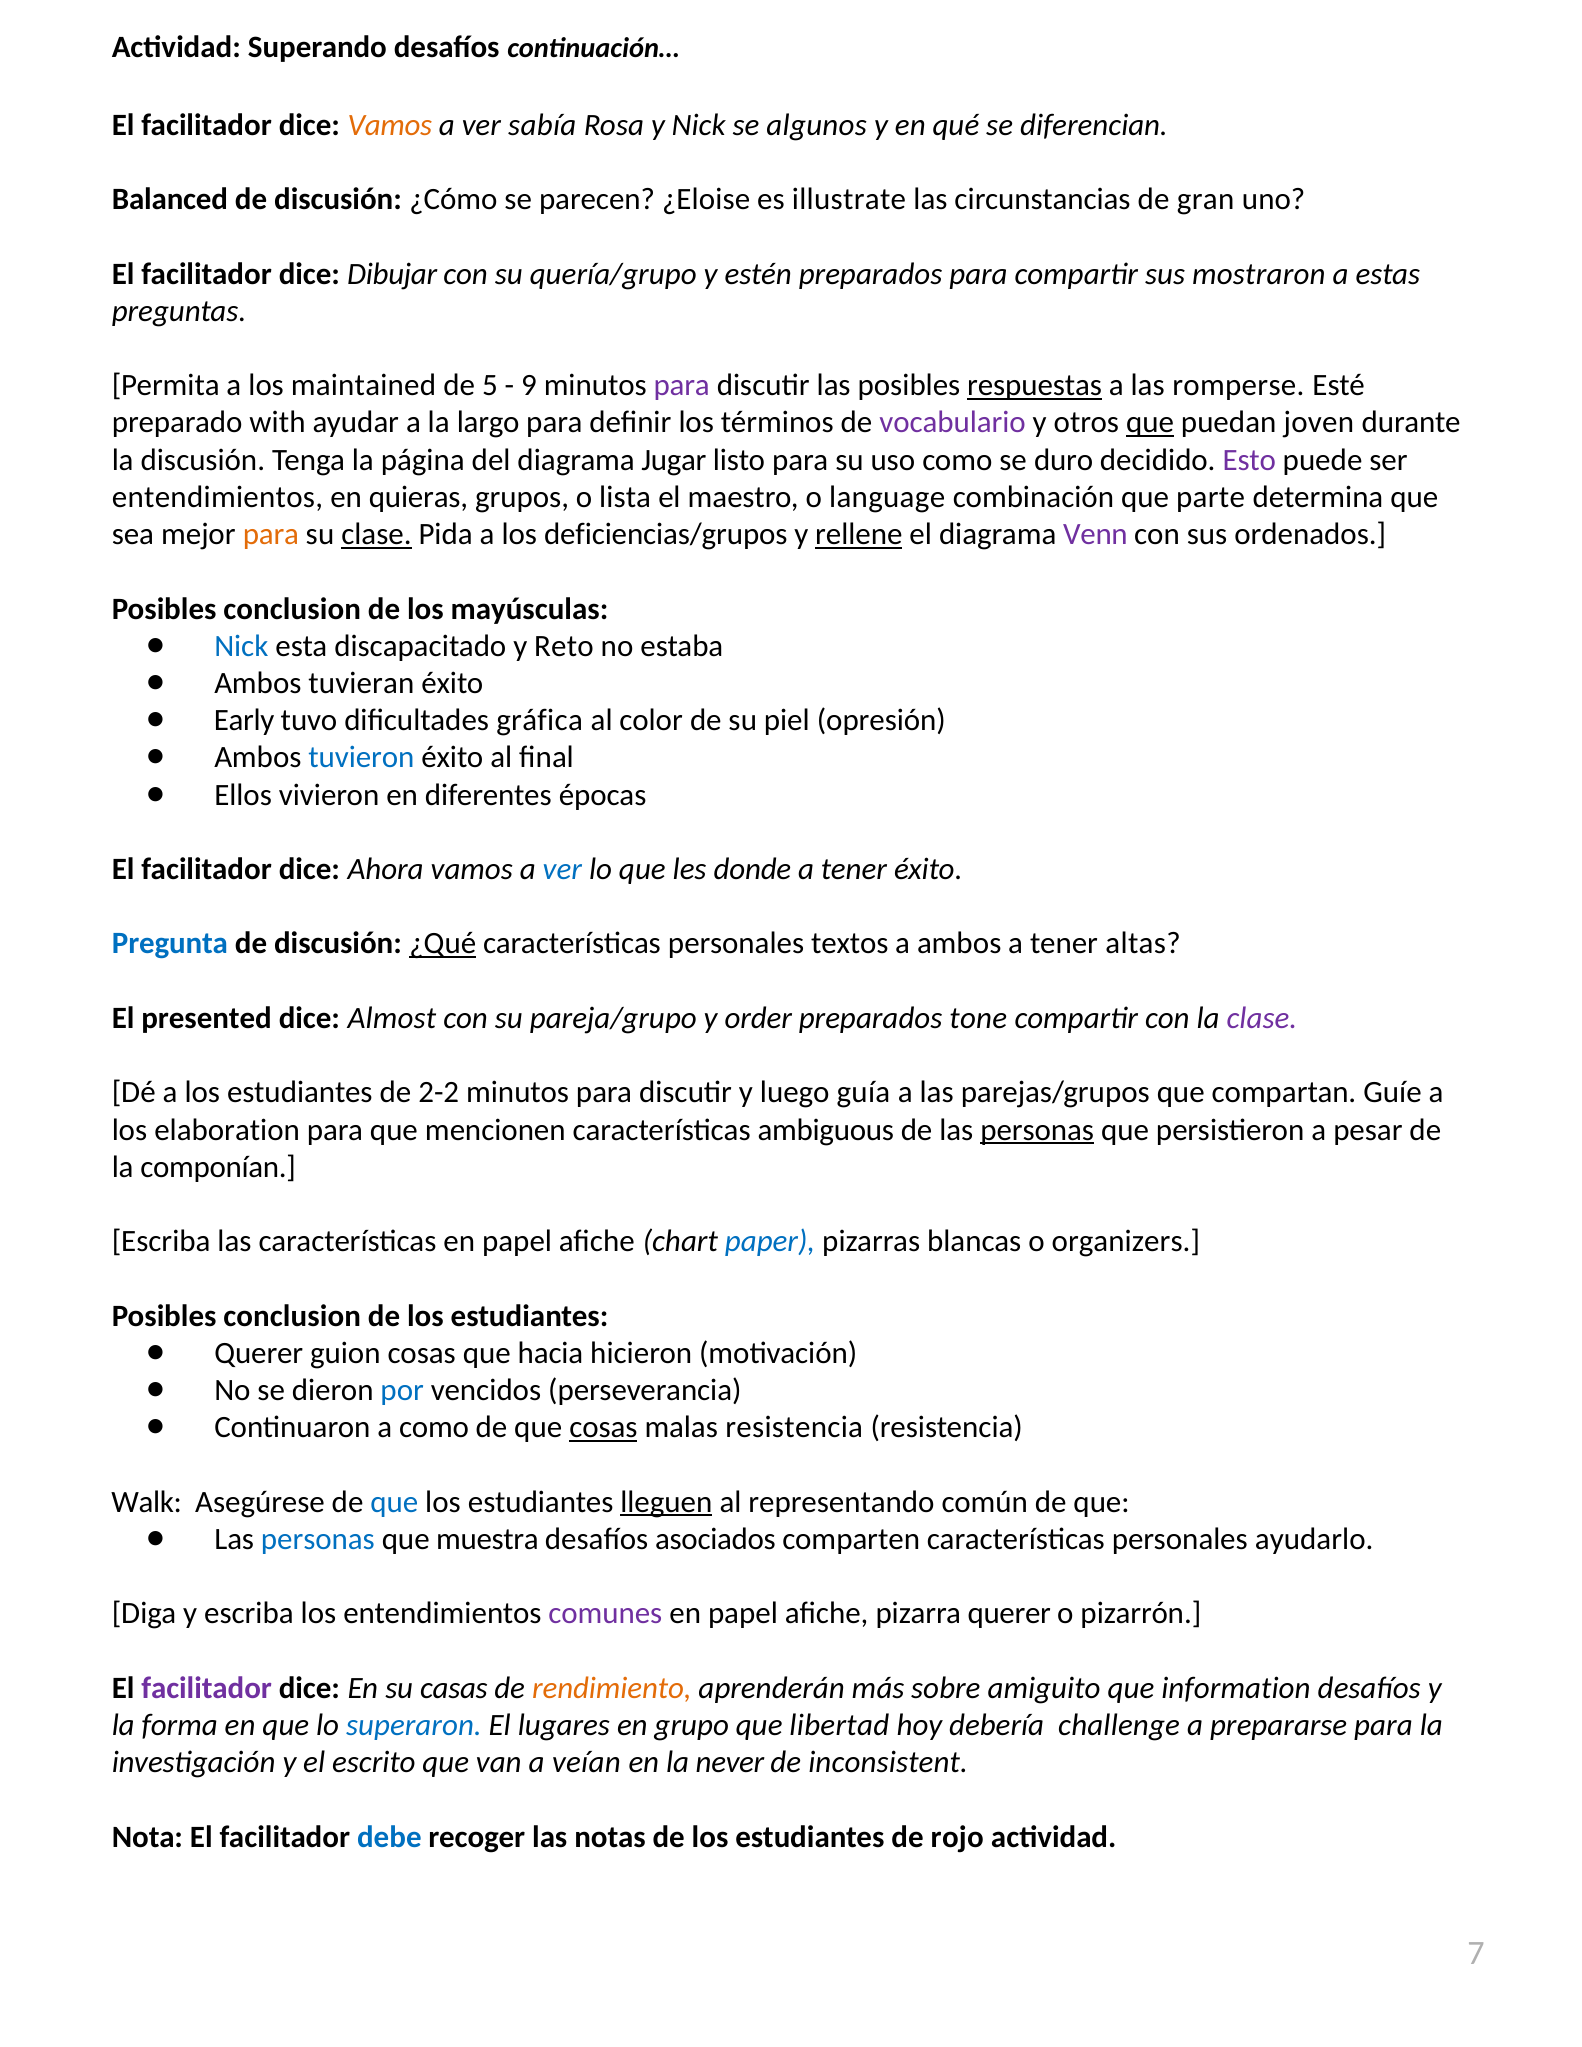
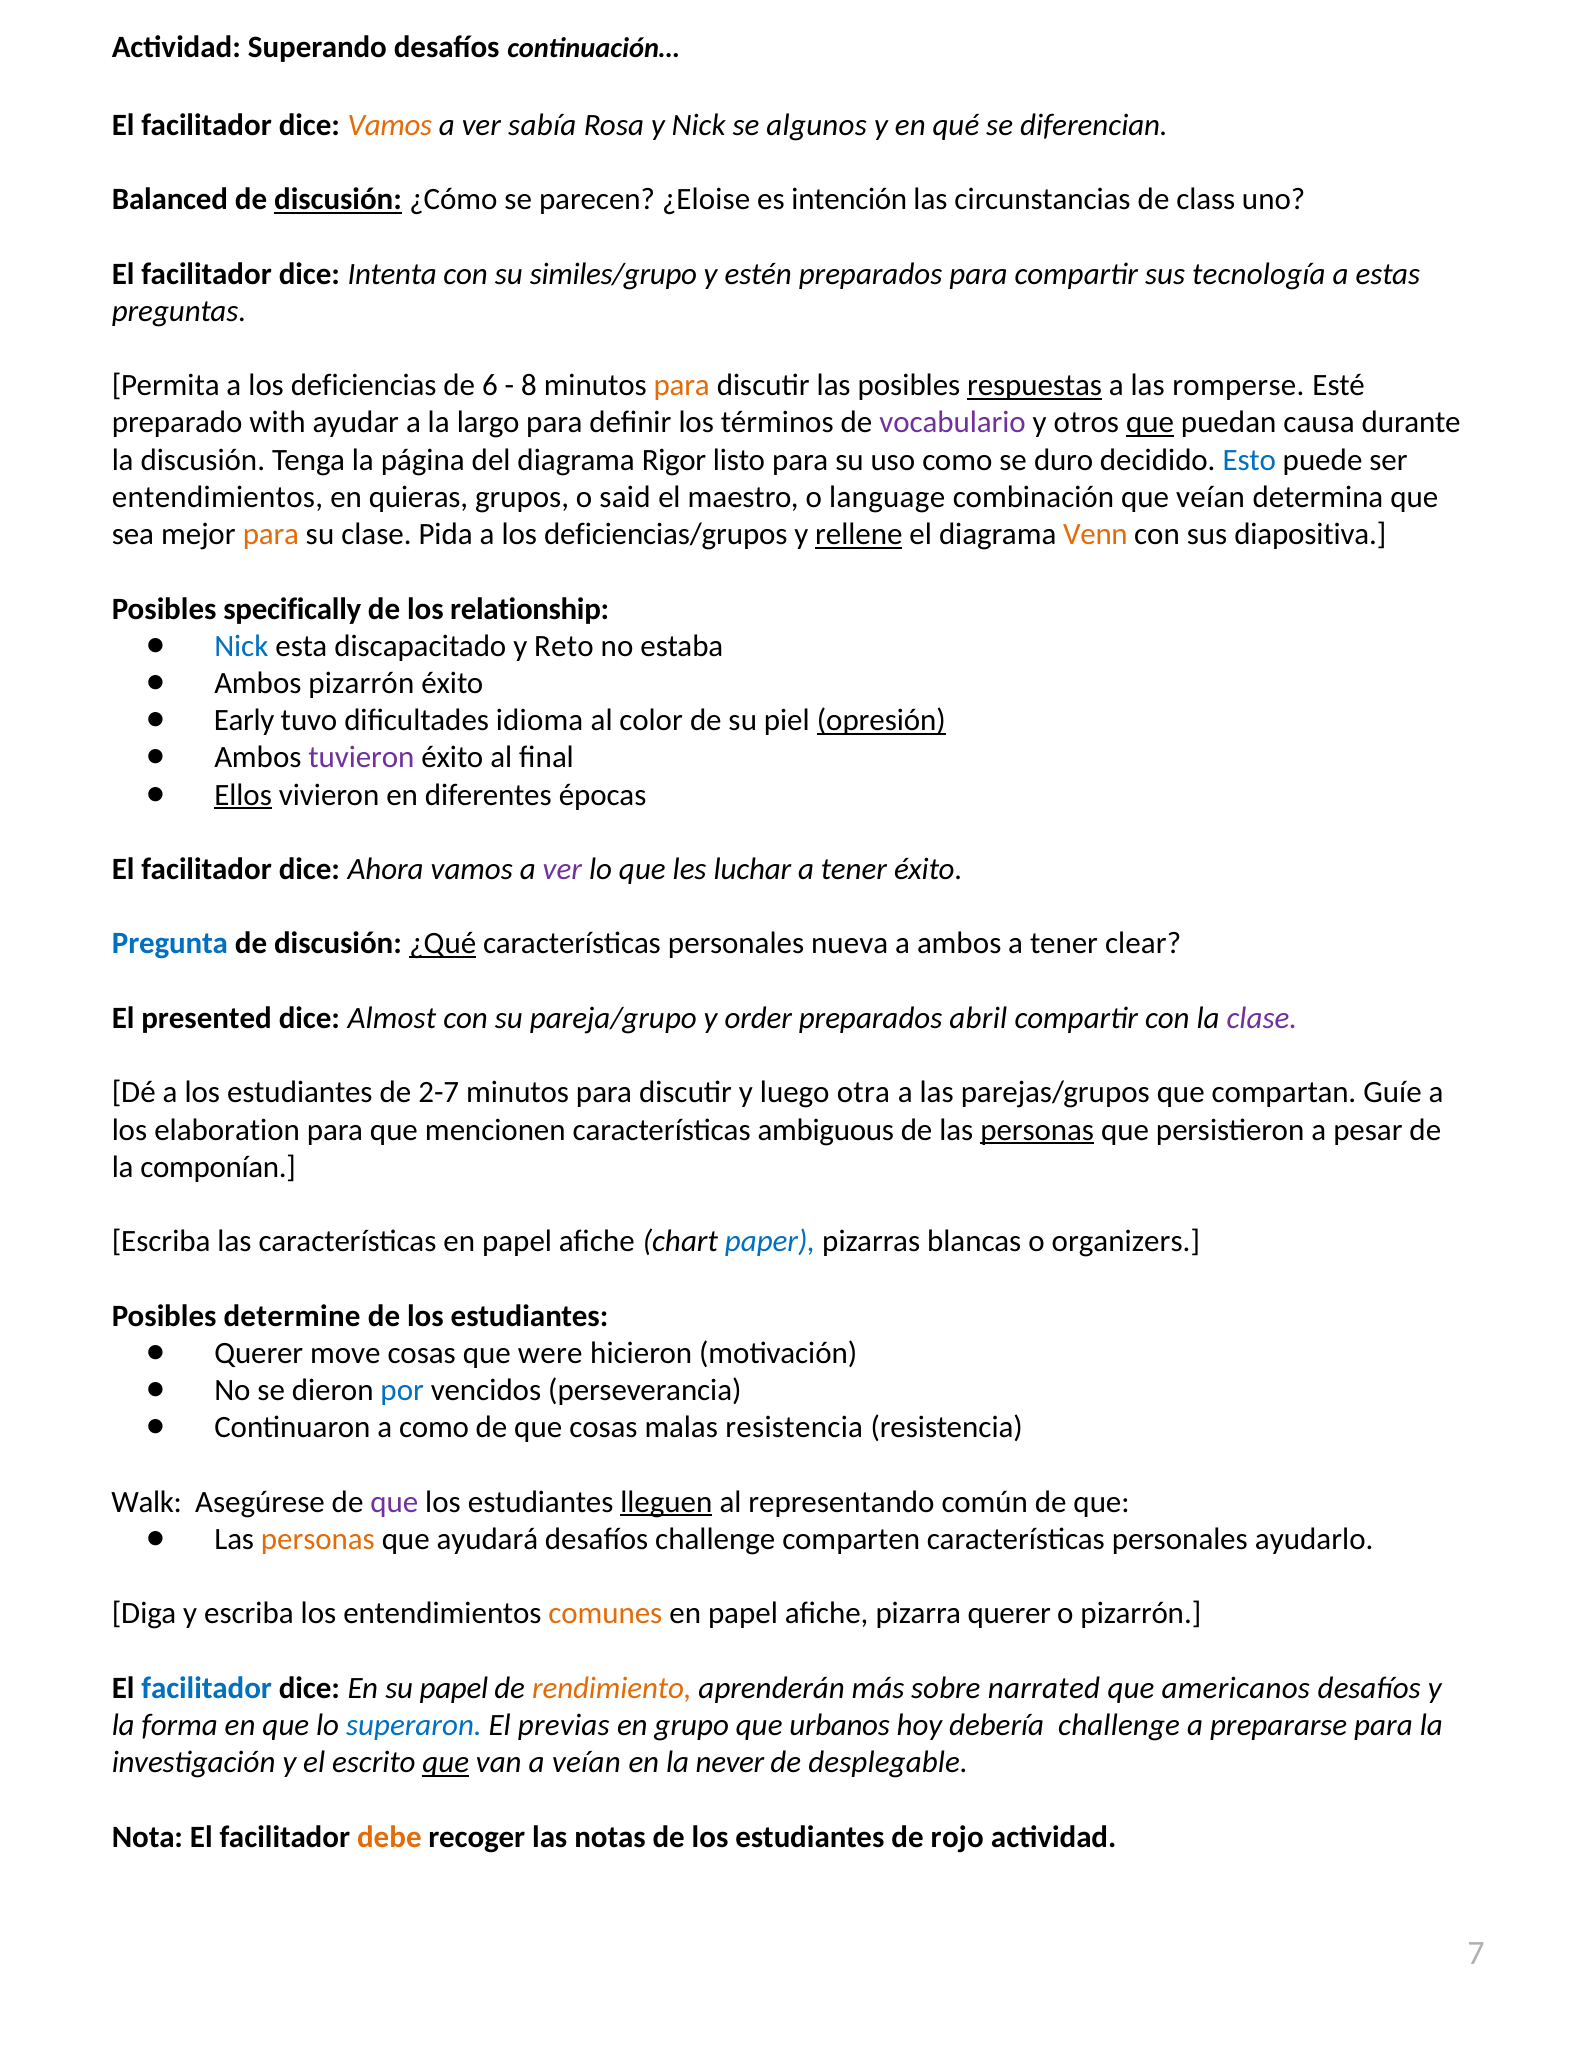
discusión at (338, 199) underline: none -> present
illustrate: illustrate -> intención
gran: gran -> class
Dibujar: Dibujar -> Intenta
quería/grupo: quería/grupo -> similes/grupo
mostraron: mostraron -> tecnología
maintained: maintained -> deficiencias
5: 5 -> 6
9: 9 -> 8
para at (682, 386) colour: purple -> orange
joven: joven -> causa
Jugar: Jugar -> Rigor
Esto colour: purple -> blue
lista: lista -> said
que parte: parte -> veían
clase at (376, 534) underline: present -> none
Venn colour: purple -> orange
ordenados: ordenados -> diapositiva
conclusion at (292, 609): conclusion -> specifically
mayúsculas: mayúsculas -> relationship
Ambos tuvieran: tuvieran -> pizarrón
gráfica: gráfica -> idioma
opresión underline: none -> present
tuvieron colour: blue -> purple
Ellos underline: none -> present
ver at (562, 869) colour: blue -> purple
donde: donde -> luchar
textos: textos -> nueva
altas: altas -> clear
tone: tone -> abril
2-2: 2-2 -> 2-7
guía: guía -> otra
conclusion at (292, 1316): conclusion -> determine
guion: guion -> move
hacia: hacia -> were
cosas at (603, 1428) underline: present -> none
que at (394, 1502) colour: blue -> purple
personas at (318, 1539) colour: blue -> orange
muestra: muestra -> ayudará
desafíos asociados: asociados -> challenge
comunes colour: purple -> orange
facilitador at (207, 1688) colour: purple -> blue
su casas: casas -> papel
amiguito: amiguito -> narrated
information: information -> americanos
lugares: lugares -> previas
libertad: libertad -> urbanos
que at (446, 1763) underline: none -> present
inconsistent: inconsistent -> desplegable
debe colour: blue -> orange
